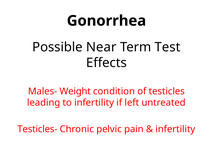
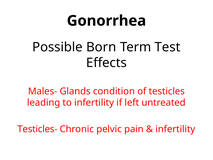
Near: Near -> Born
Weight: Weight -> Glands
